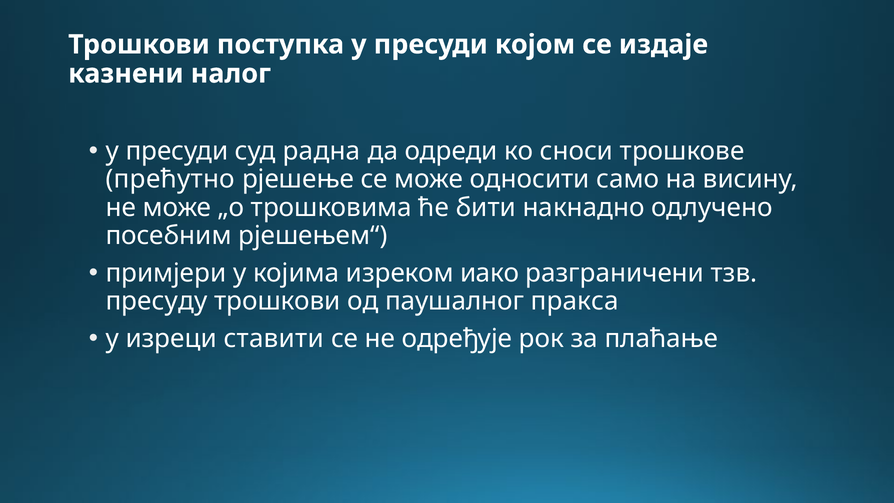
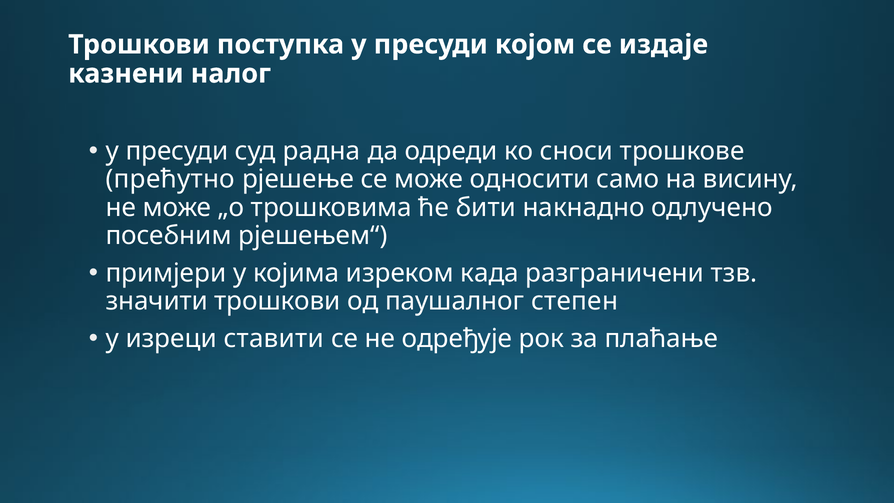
иако: иако -> када
пресуду: пресуду -> значити
пракса: пракса -> степен
